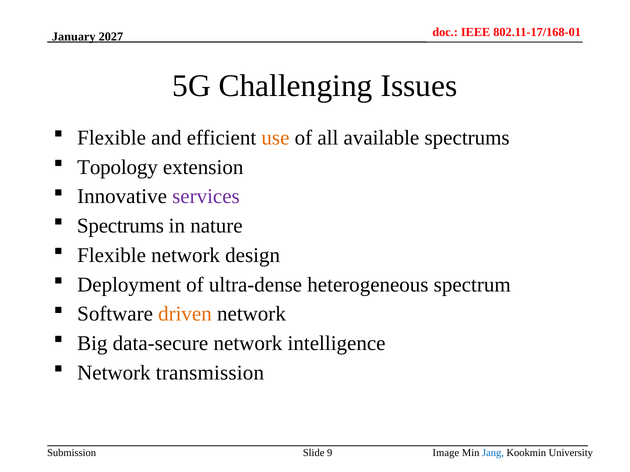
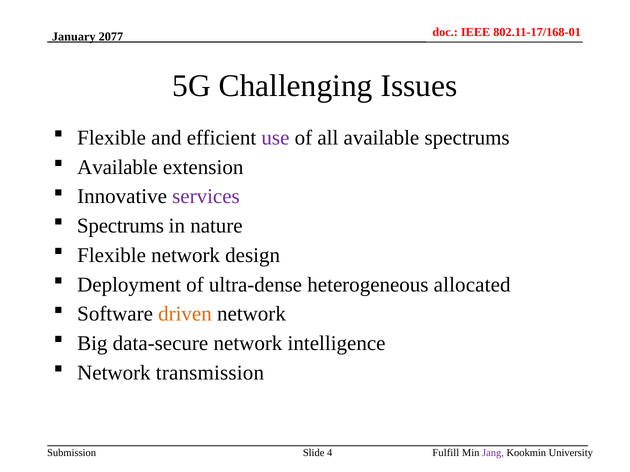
2027: 2027 -> 2077
use colour: orange -> purple
Topology at (118, 167): Topology -> Available
spectrum: spectrum -> allocated
9: 9 -> 4
Image: Image -> Fulfill
Jang colour: blue -> purple
